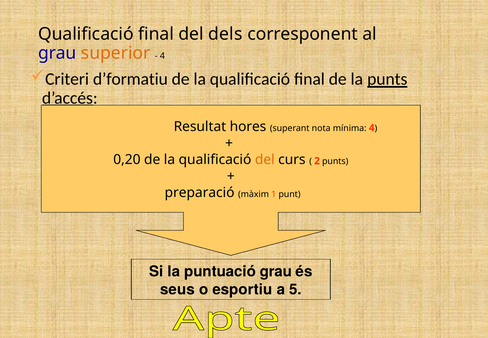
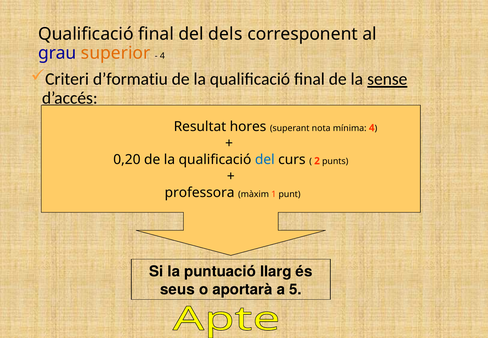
la punts: punts -> sense
del at (265, 160) colour: orange -> blue
preparació: preparació -> professora
puntuació grau: grau -> llarg
esportiu: esportiu -> aportarà
